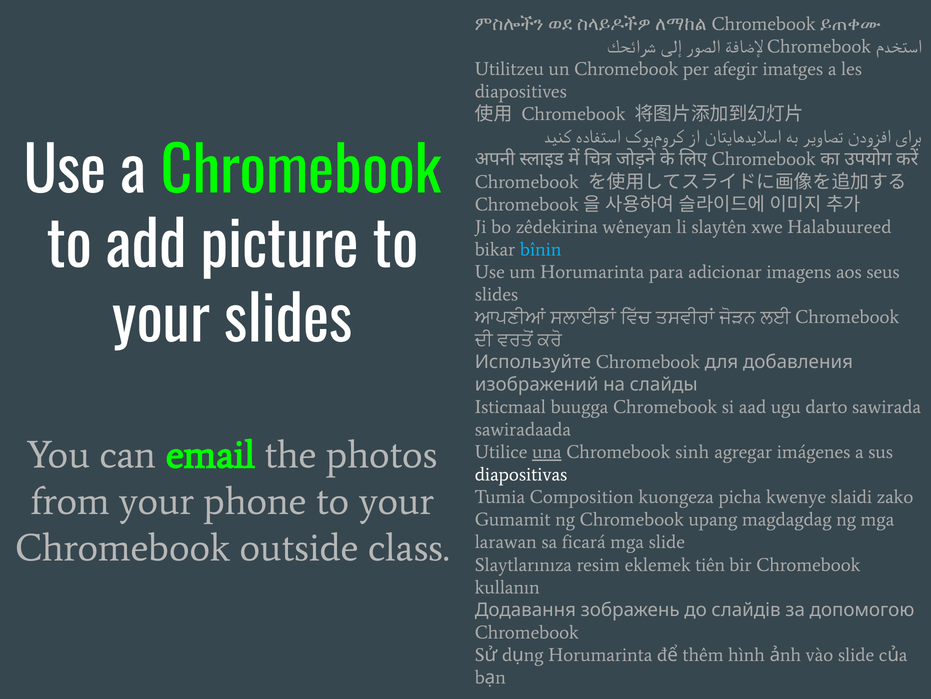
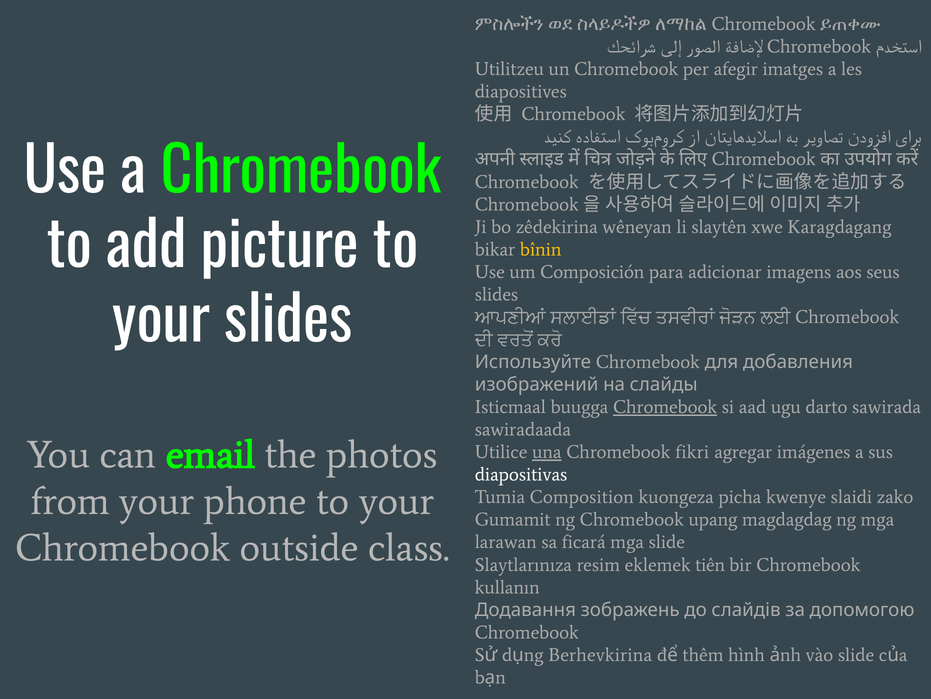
Halabuureed: Halabuureed -> Karagdagang
bînin colour: light blue -> yellow
um Horumarinta: Horumarinta -> Composición
Chromebook at (665, 407) underline: none -> present
sinh: sinh -> fikri
ng Horumarinta: Horumarinta -> Berhevkirina
